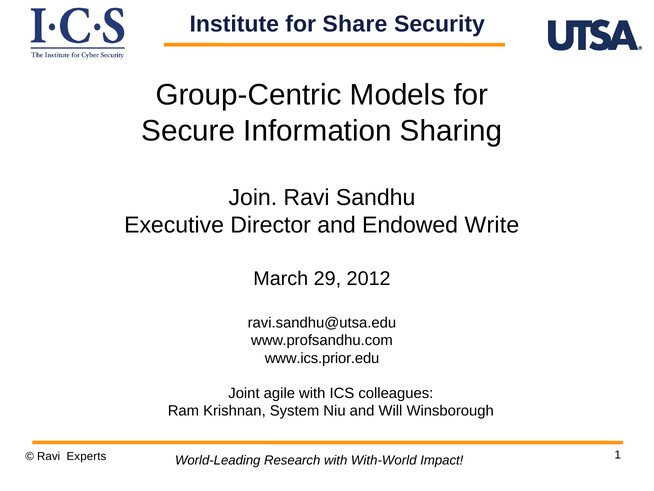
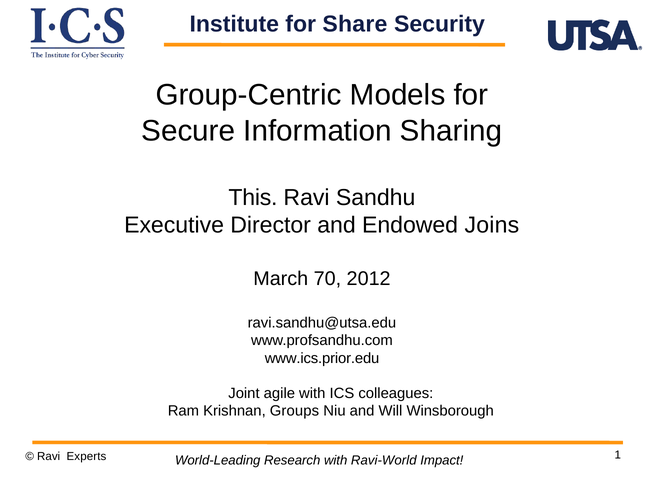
Join: Join -> This
Write: Write -> Joins
29: 29 -> 70
System: System -> Groups
With-World: With-World -> Ravi-World
